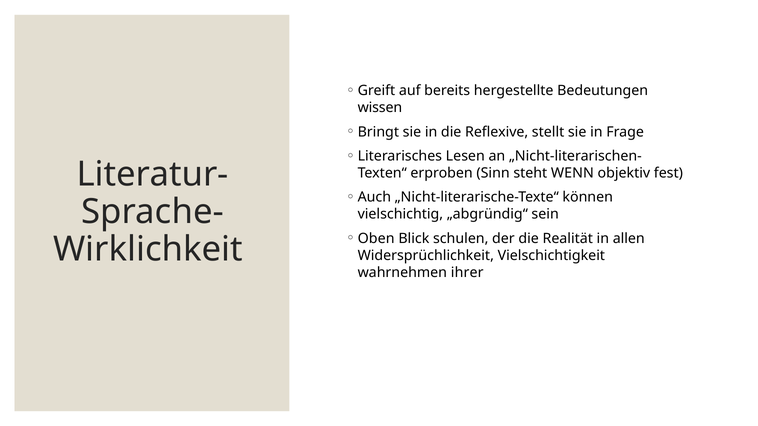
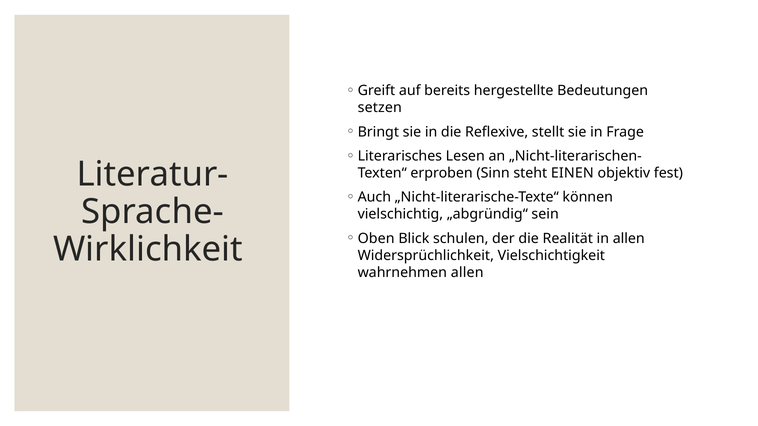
wissen: wissen -> setzen
WENN: WENN -> EINEN
wahrnehmen ihrer: ihrer -> allen
